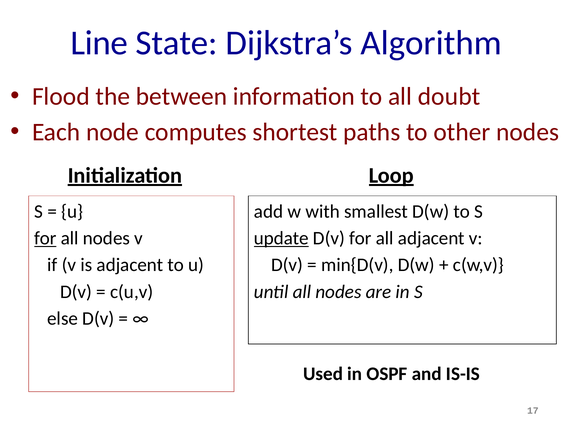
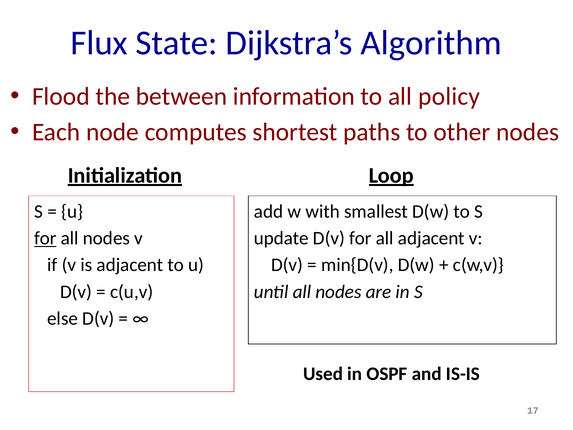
Line: Line -> Flux
doubt: doubt -> policy
update underline: present -> none
